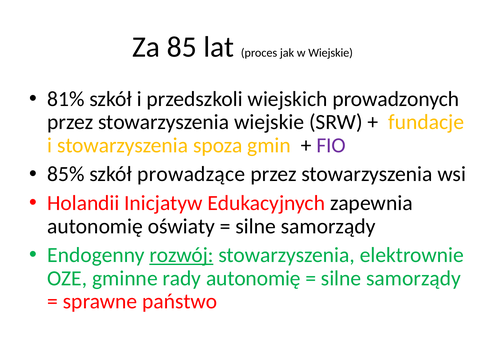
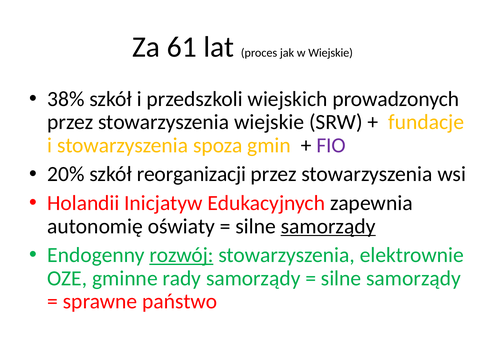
85: 85 -> 61
81%: 81% -> 38%
85%: 85% -> 20%
prowadzące: prowadzące -> reorganizacji
samorządy at (328, 226) underline: none -> present
rady autonomię: autonomię -> samorządy
